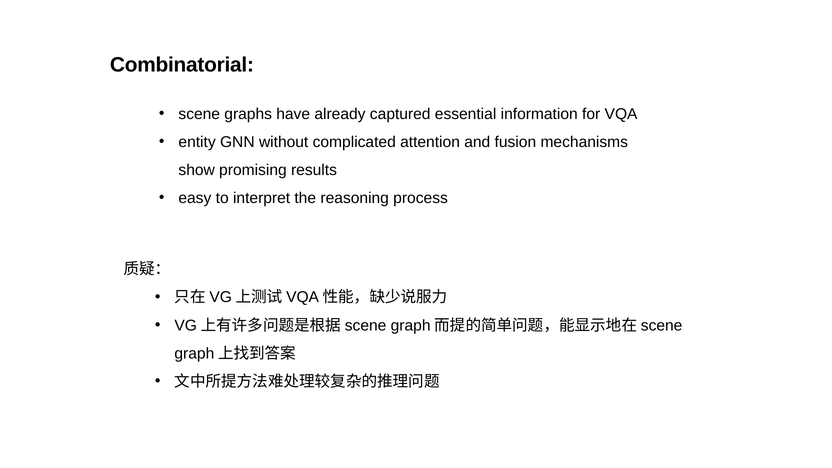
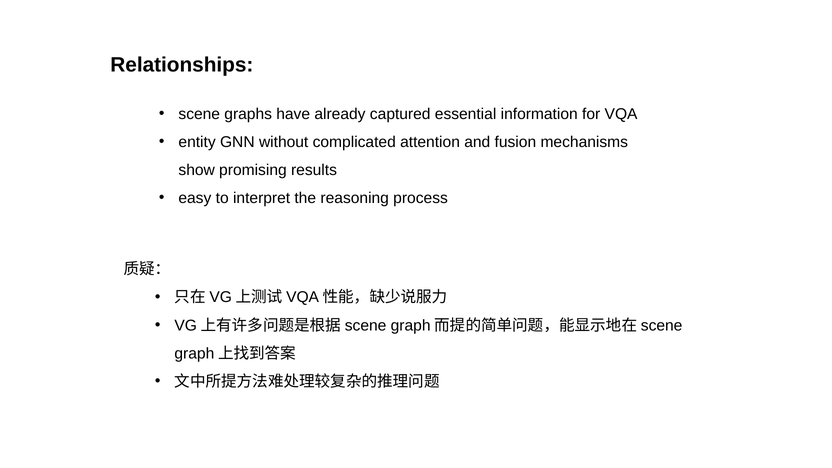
Combinatorial: Combinatorial -> Relationships
